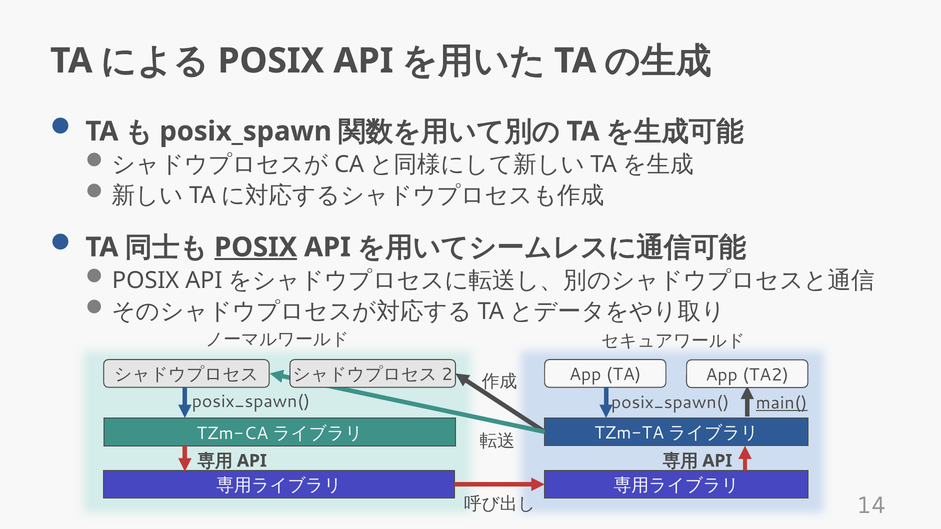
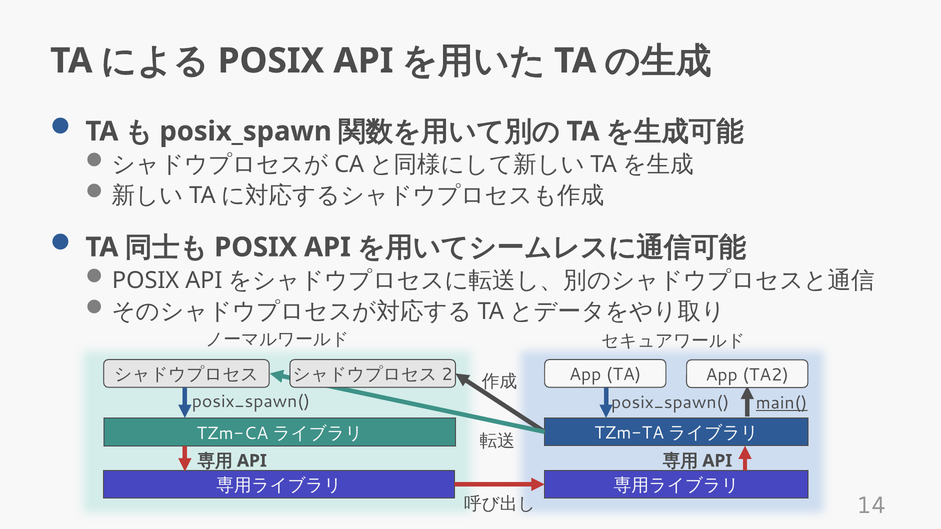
POSIX at (256, 247) underline: present -> none
